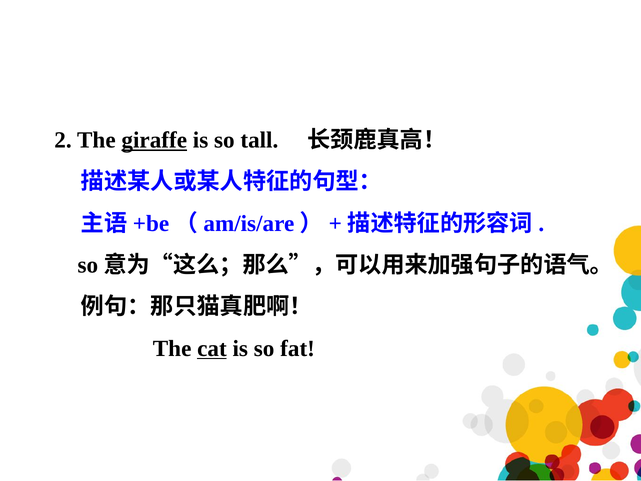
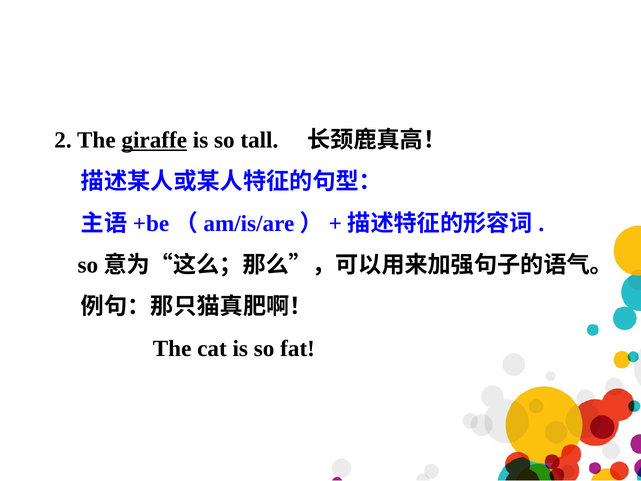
cat underline: present -> none
